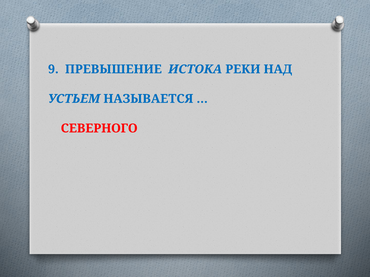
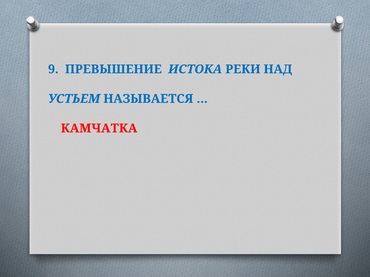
СЕВЕРНОГО: СЕВЕРНОГО -> КАМЧАТКА
